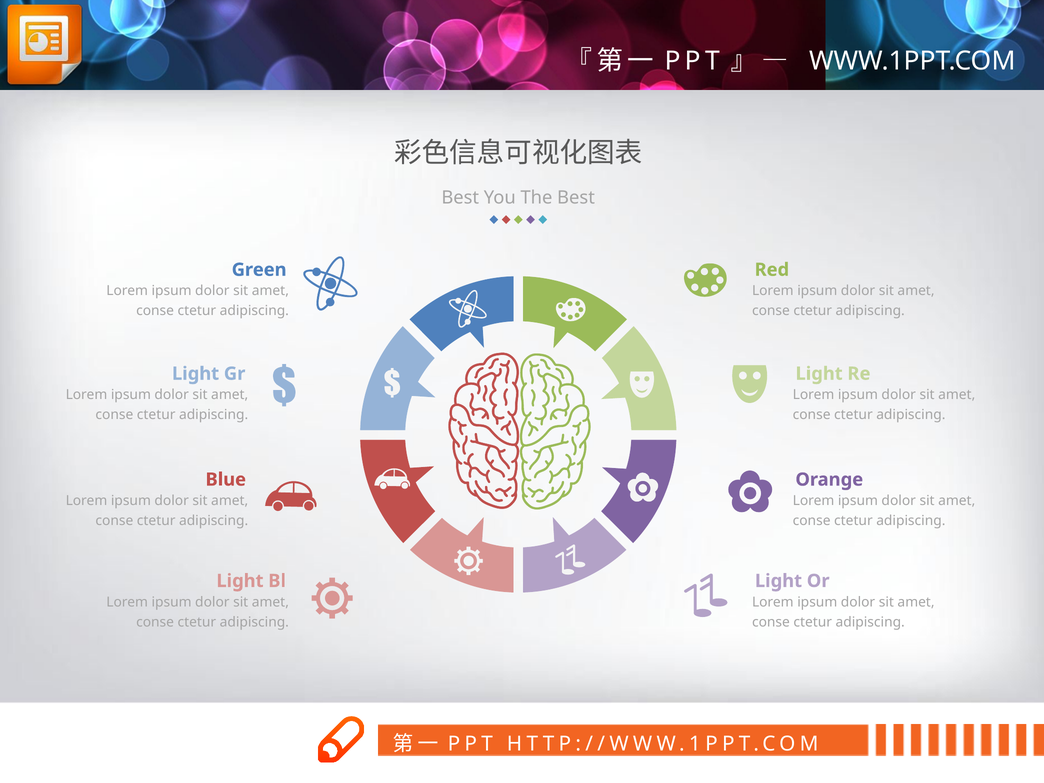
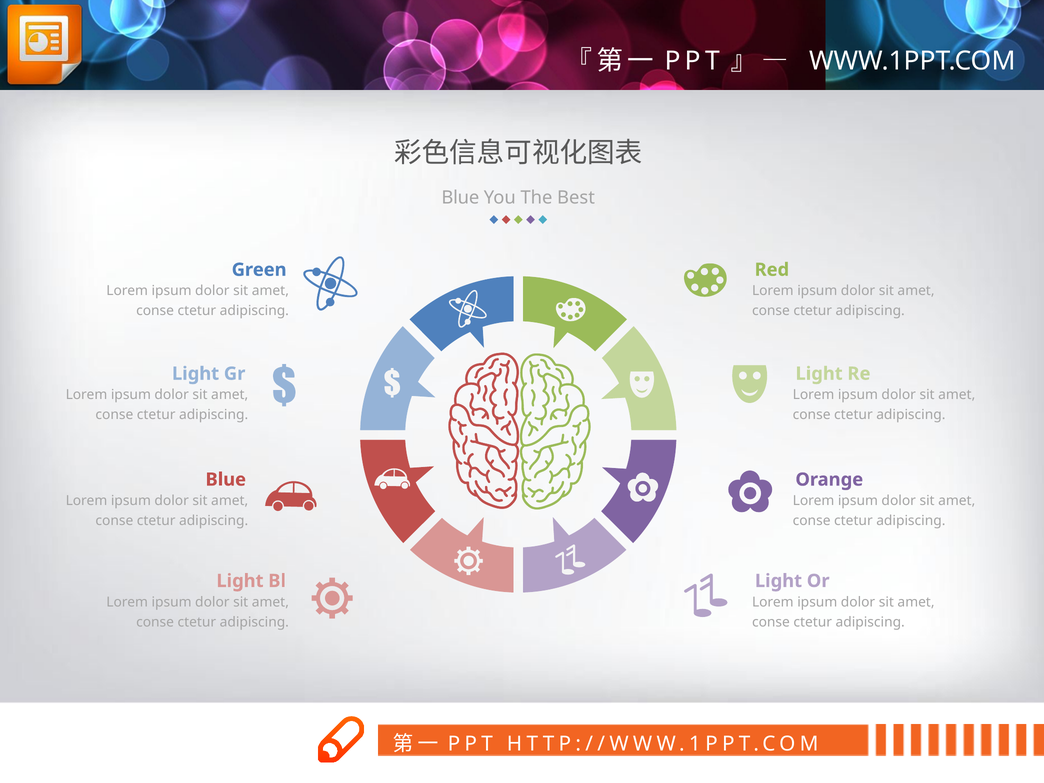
Best at (460, 198): Best -> Blue
